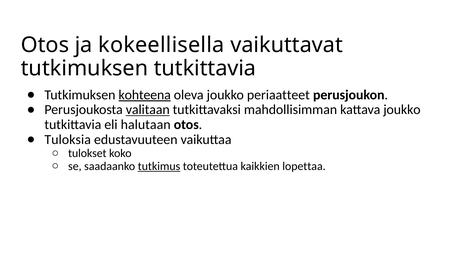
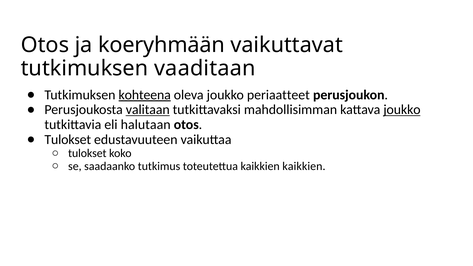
kokeellisella: kokeellisella -> koeryhmään
tutkimuksen tutkittavia: tutkittavia -> vaaditaan
joukko at (402, 110) underline: none -> present
Tuloksia at (68, 140): Tuloksia -> Tulokset
tutkimus underline: present -> none
kaikkien lopettaa: lopettaa -> kaikkien
